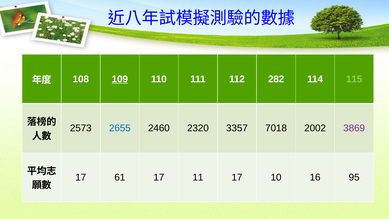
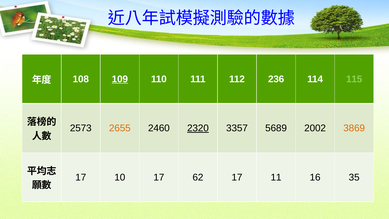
282: 282 -> 236
2655 colour: blue -> orange
2320 underline: none -> present
7018: 7018 -> 5689
3869 colour: purple -> orange
61: 61 -> 10
11: 11 -> 62
10: 10 -> 11
95: 95 -> 35
